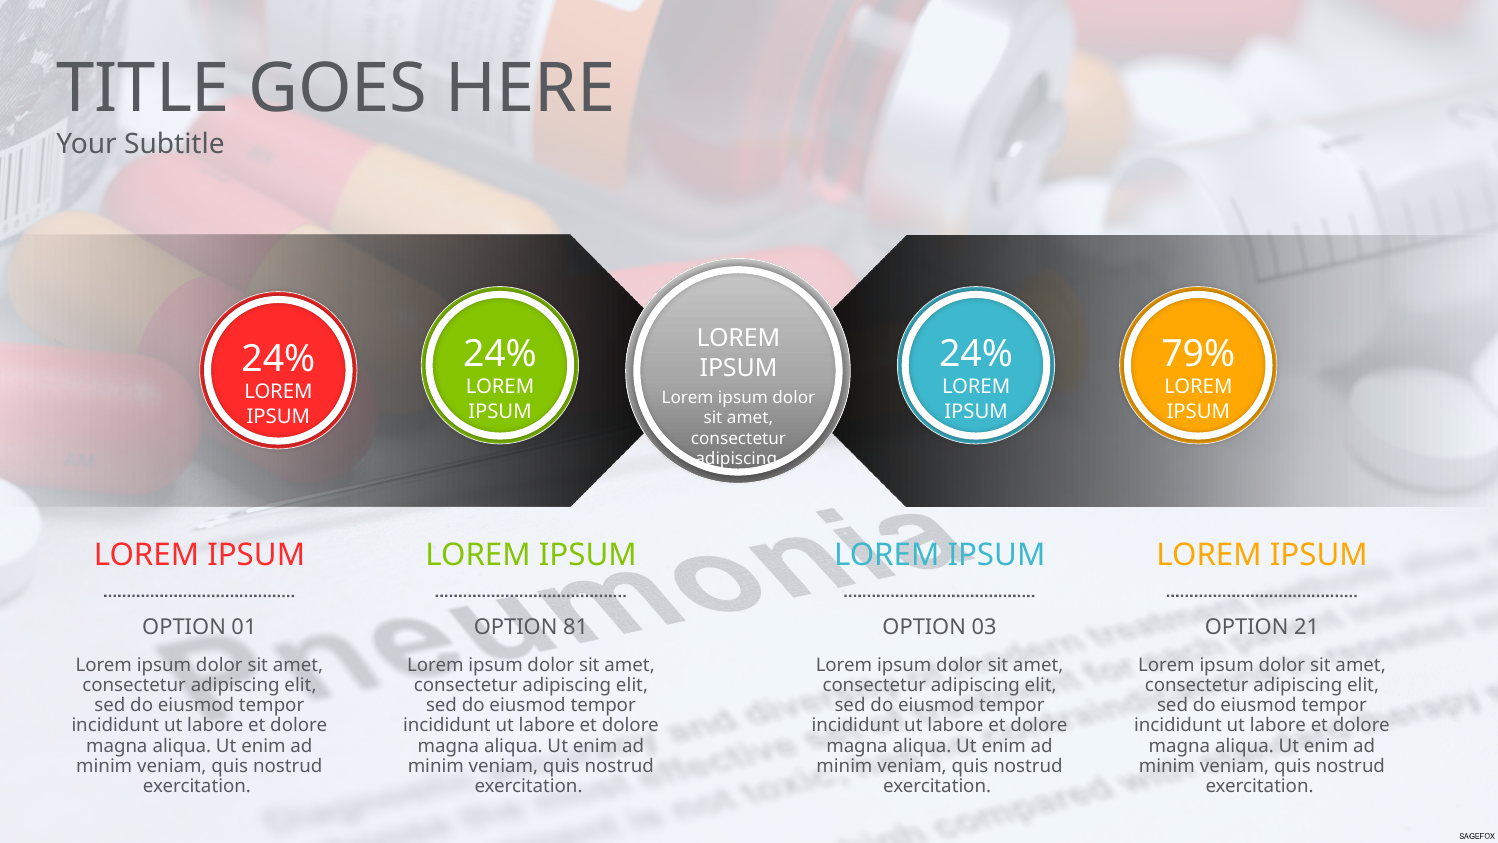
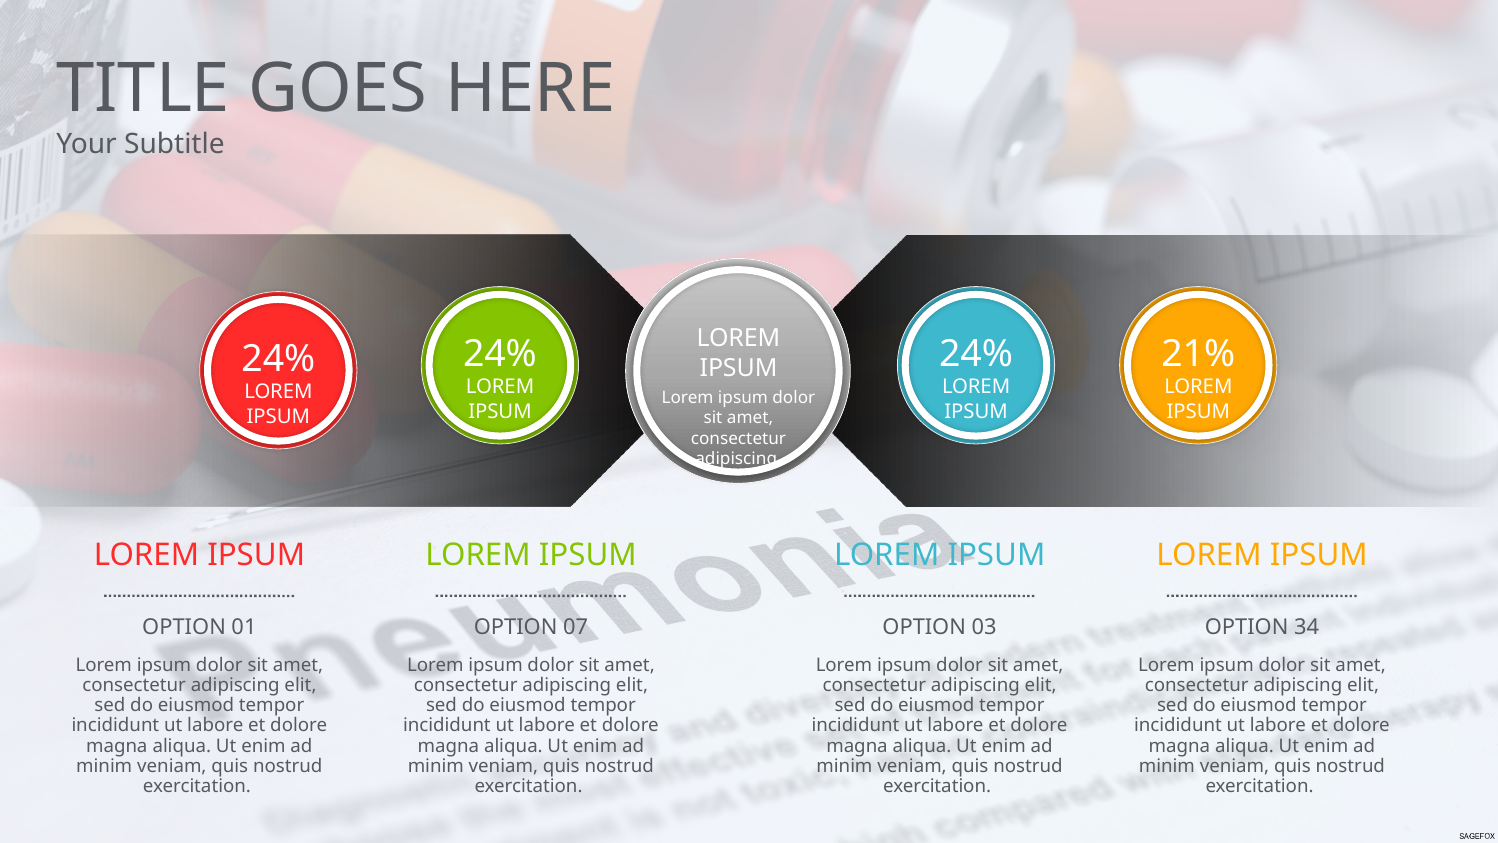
79%: 79% -> 21%
81: 81 -> 07
21: 21 -> 34
